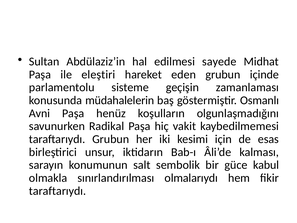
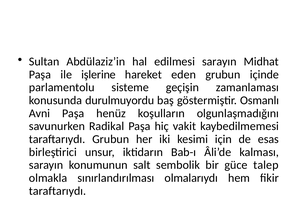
edilmesi sayede: sayede -> sarayın
eleştiri: eleştiri -> işlerine
müdahalelerin: müdahalelerin -> durulmuyordu
kabul: kabul -> talep
